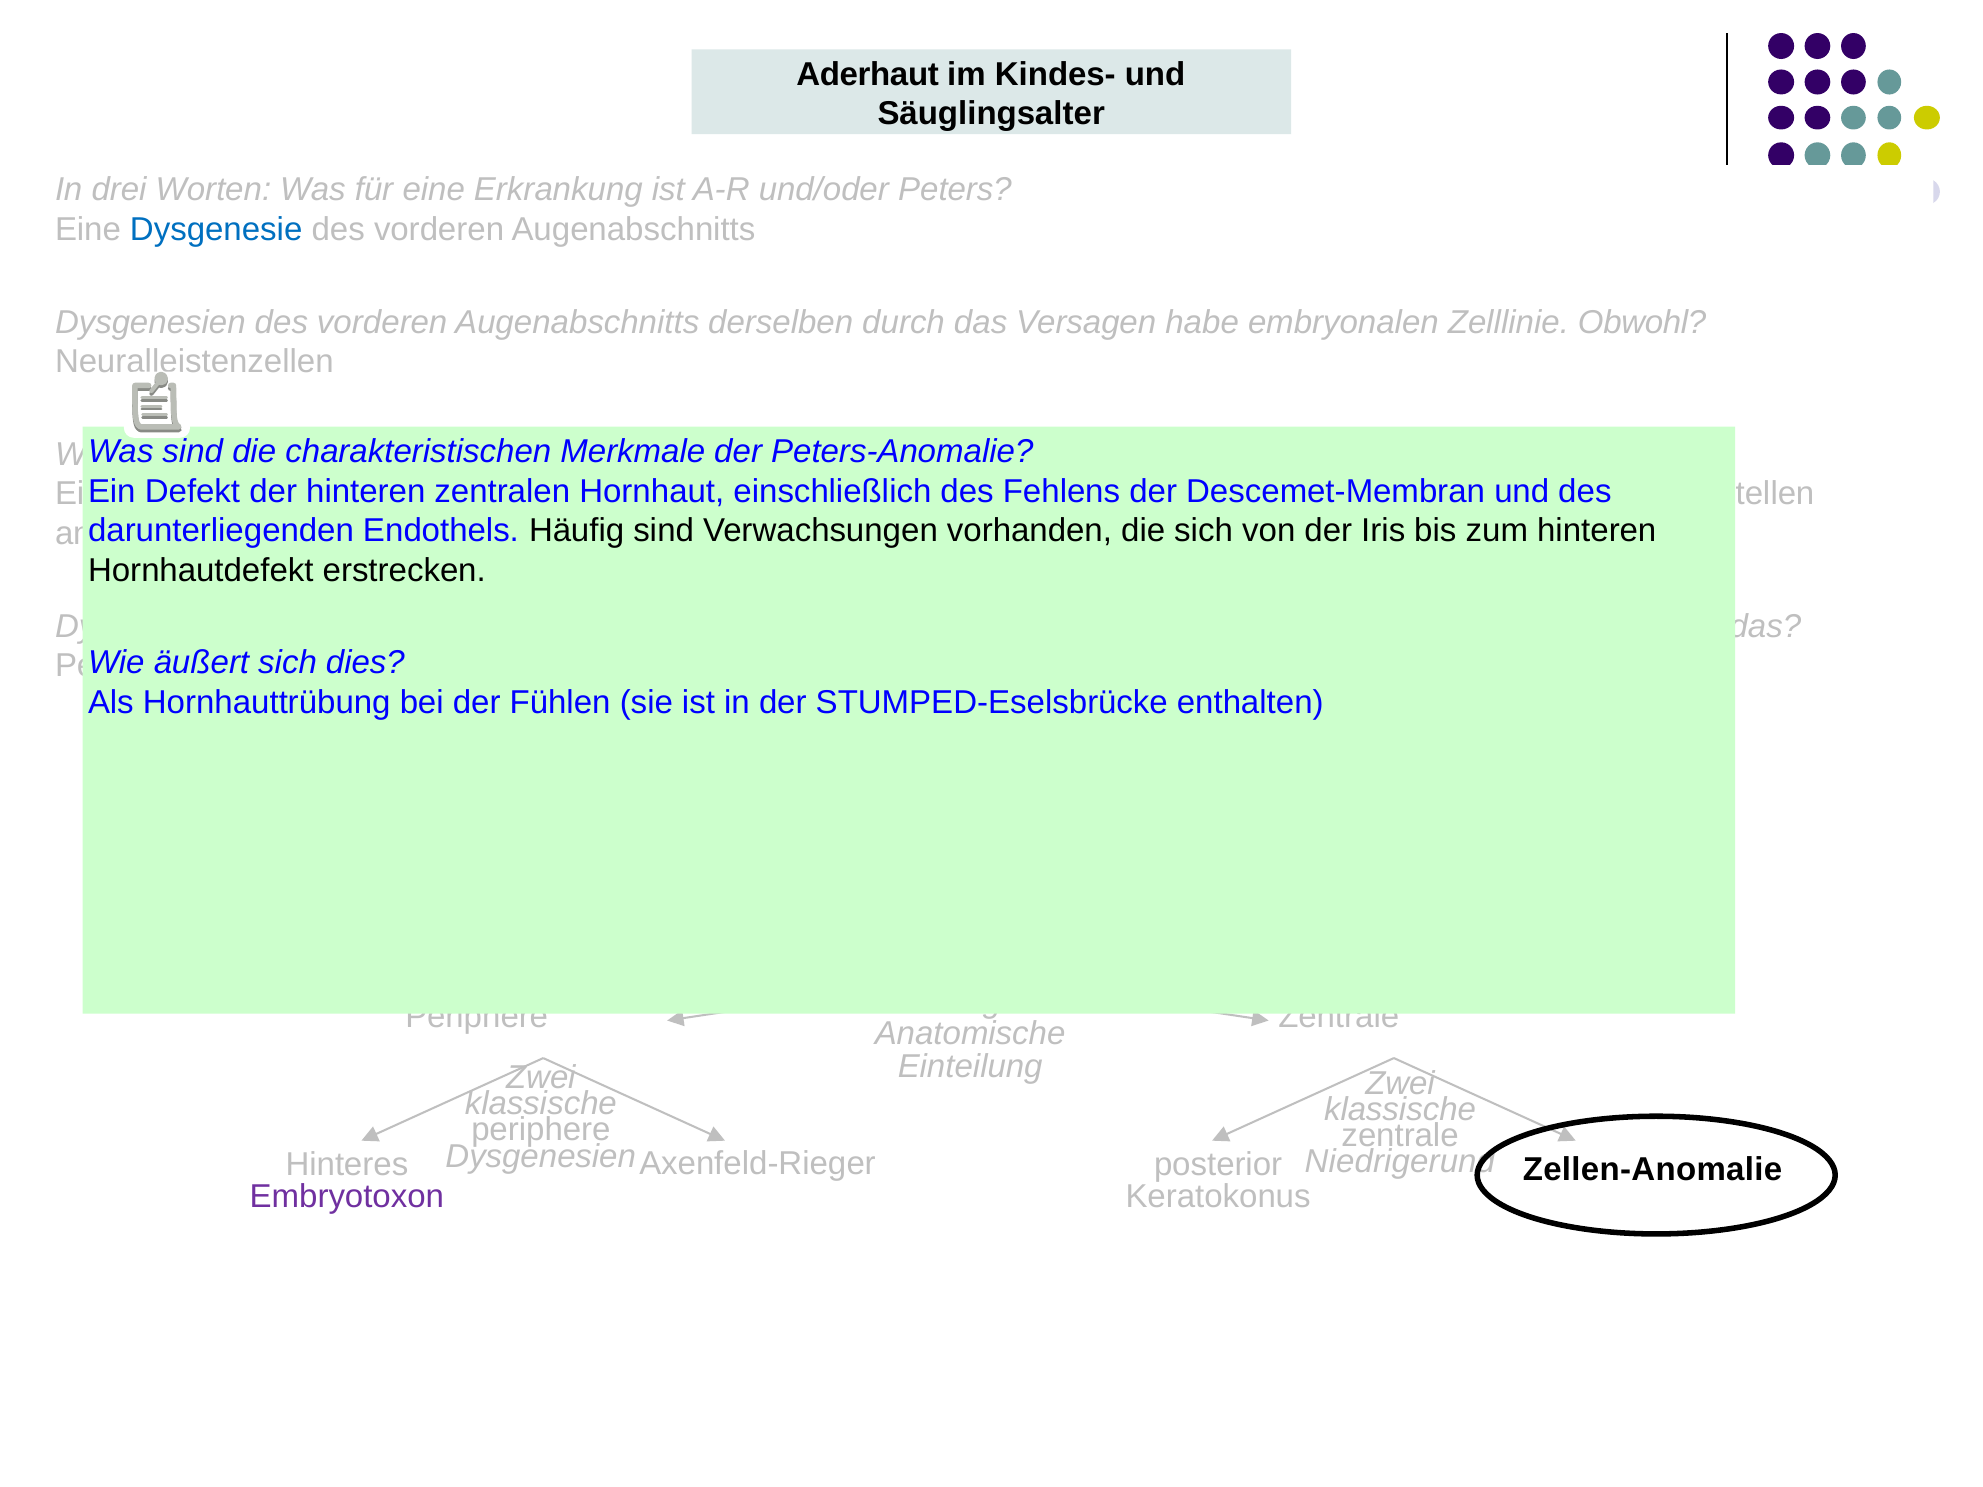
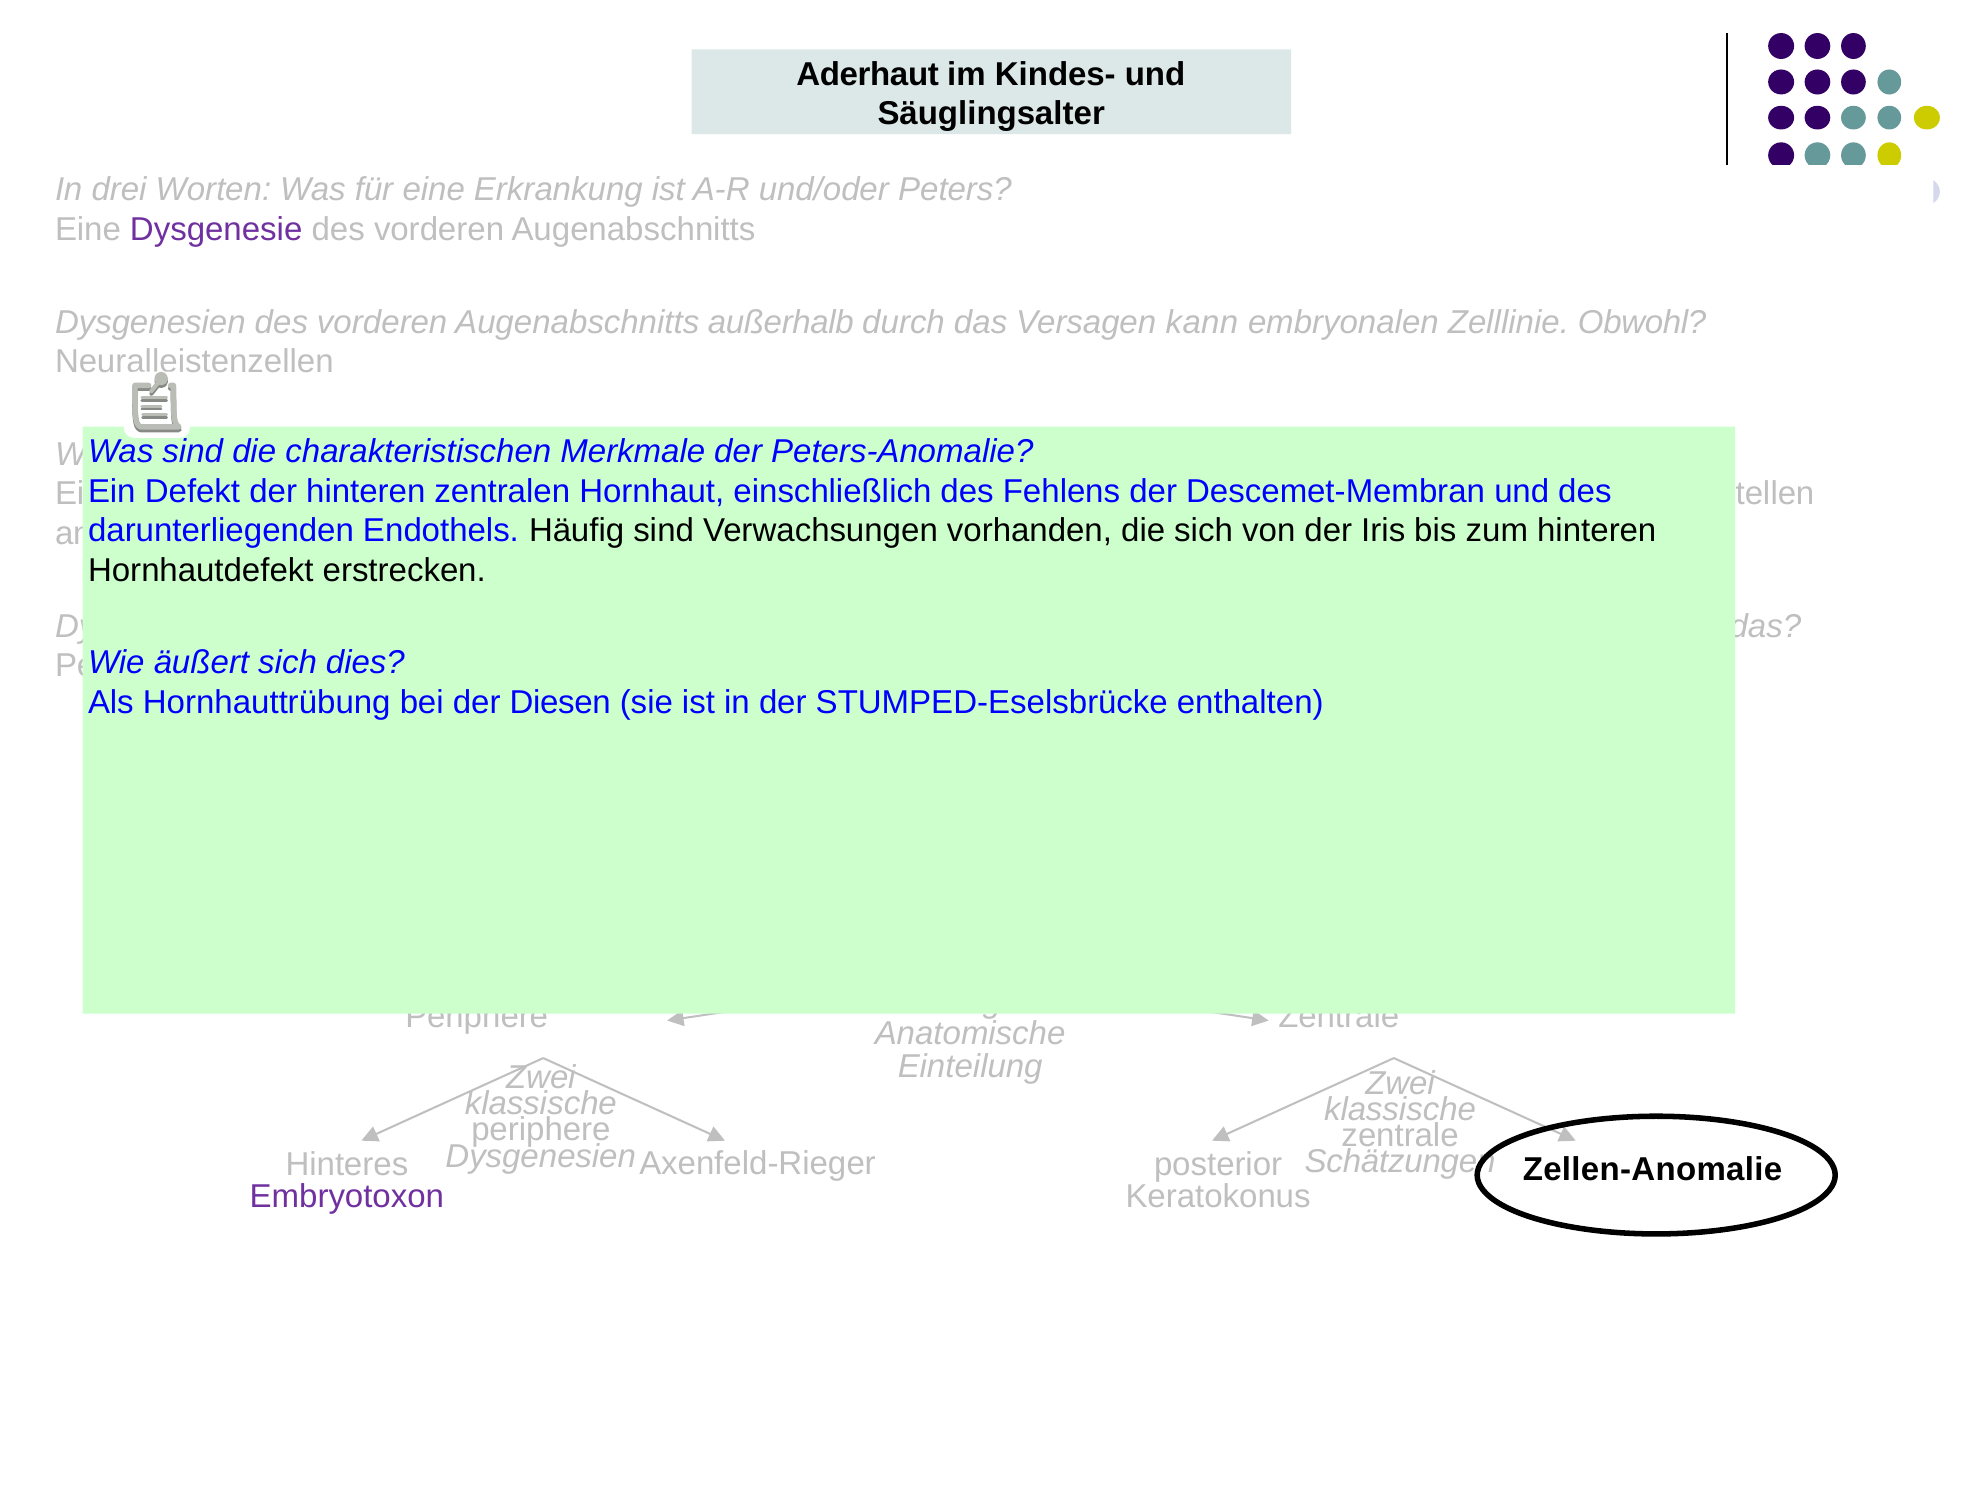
Dysgenesie at (216, 230) colour: blue -> purple
derselben: derselben -> außerhalb
habe: habe -> kann
Fühlen: Fühlen -> Diesen
Niedrigerund: Niedrigerund -> Schätzungen
